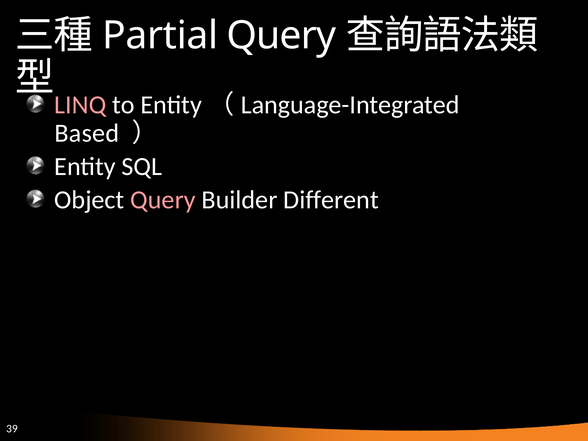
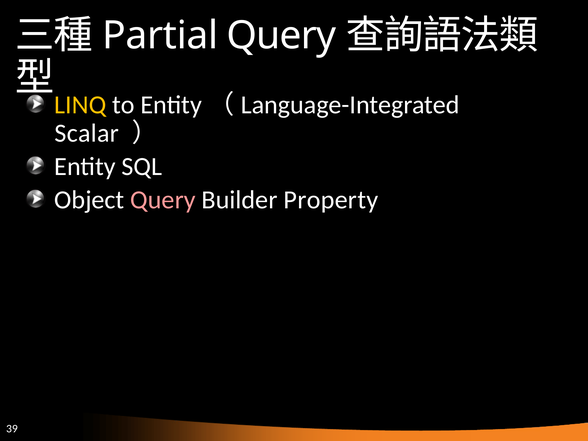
LINQ colour: pink -> yellow
Based: Based -> Scalar
Different: Different -> Property
